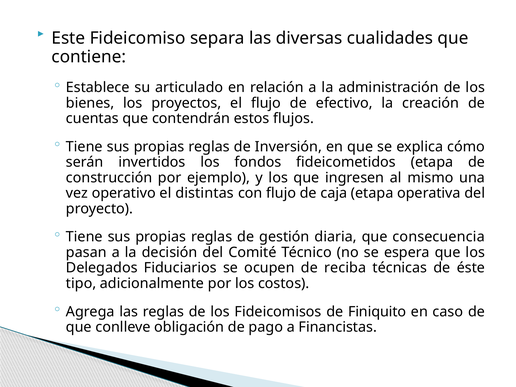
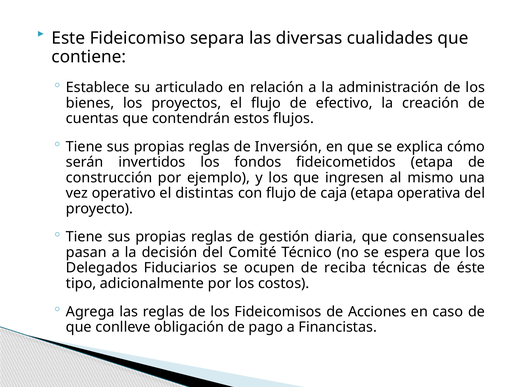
consecuencia: consecuencia -> consensuales
Finiquito: Finiquito -> Acciones
